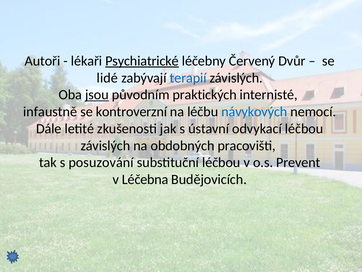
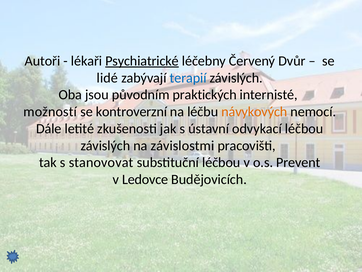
jsou underline: present -> none
infaustně: infaustně -> možností
návykových colour: blue -> orange
obdobných: obdobných -> závislostmi
posuzování: posuzování -> stanovovat
Léčebna: Léčebna -> Ledovce
